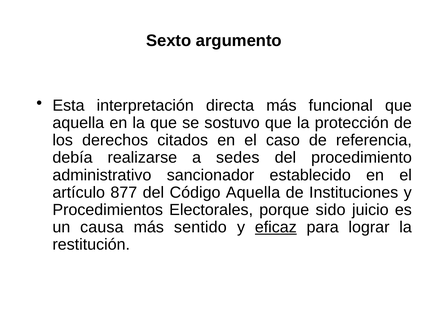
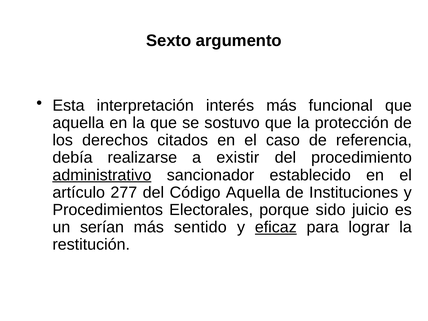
directa: directa -> interés
sedes: sedes -> existir
administrativo underline: none -> present
877: 877 -> 277
causa: causa -> serían
